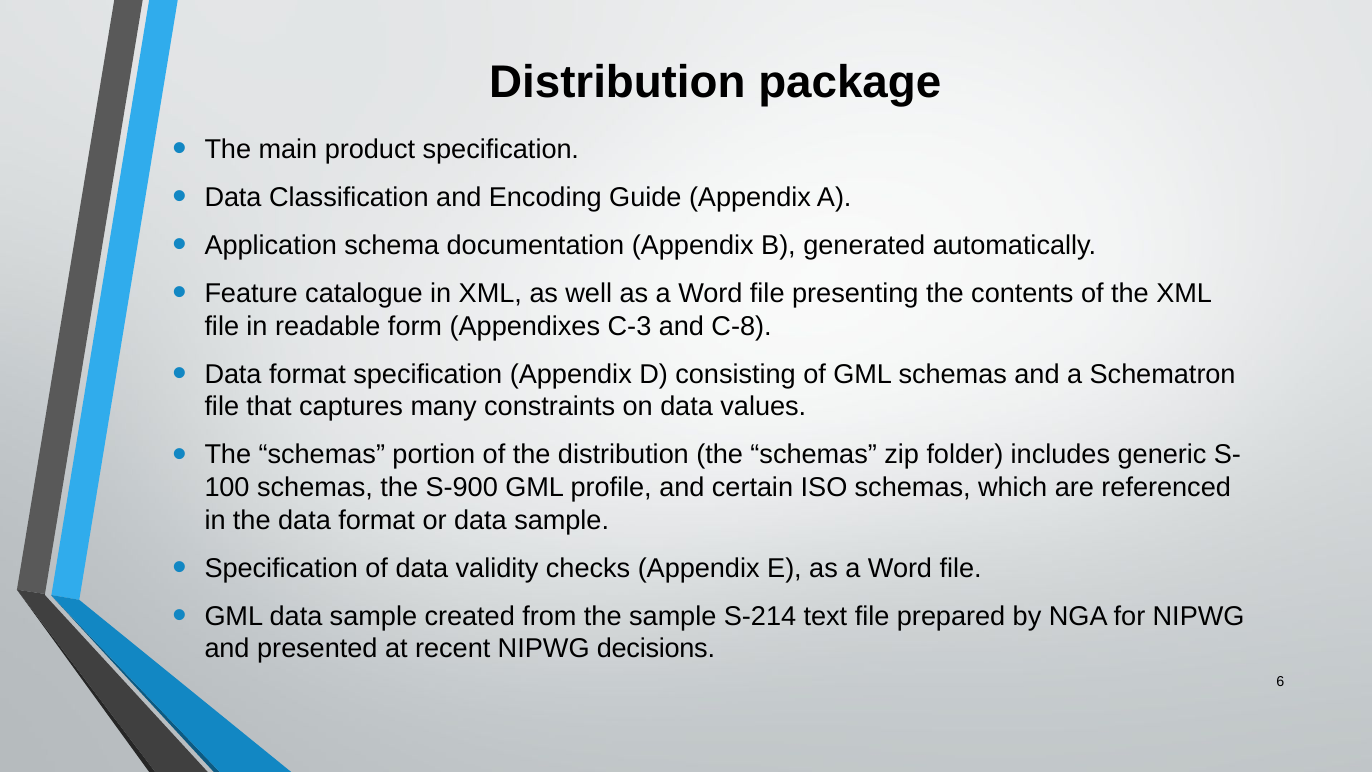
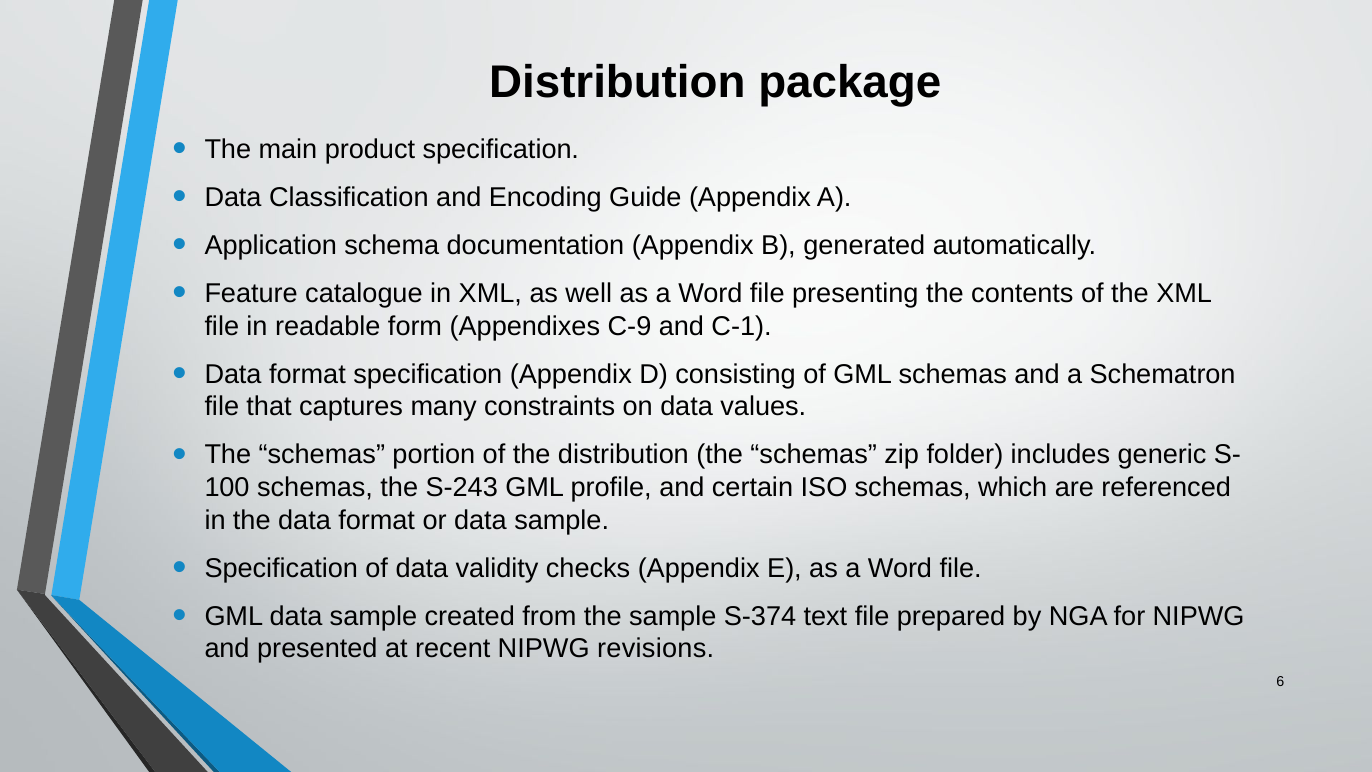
C-3: C-3 -> C-9
C-8: C-8 -> C-1
S-900: S-900 -> S-243
S-214: S-214 -> S-374
decisions: decisions -> revisions
